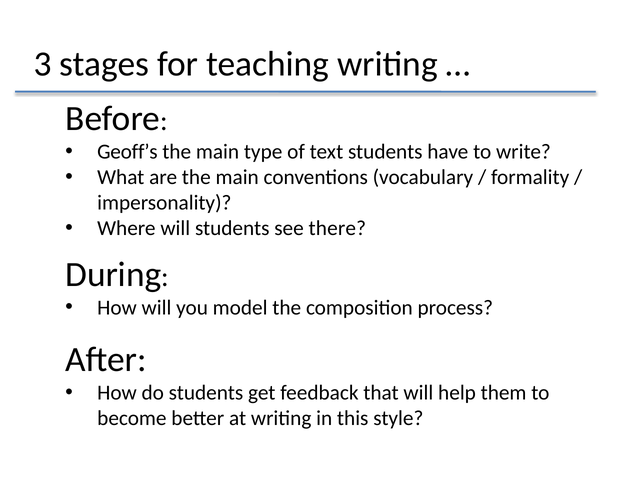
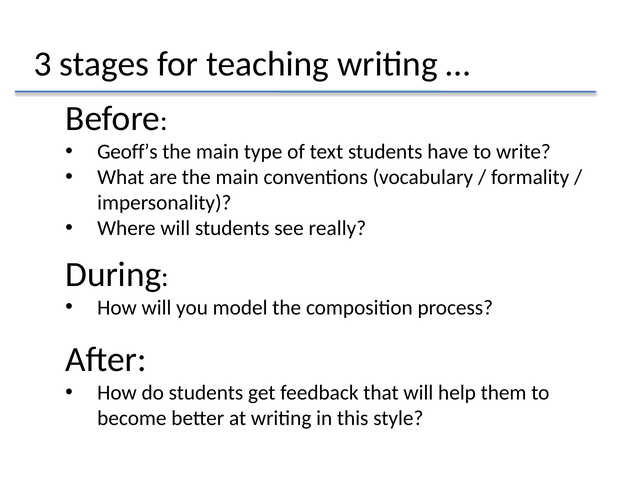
there: there -> really
